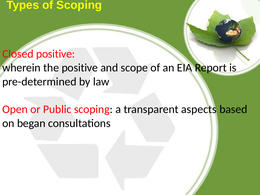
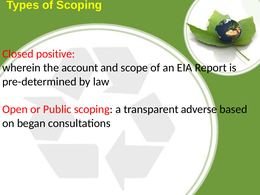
the positive: positive -> account
aspects: aspects -> adverse
